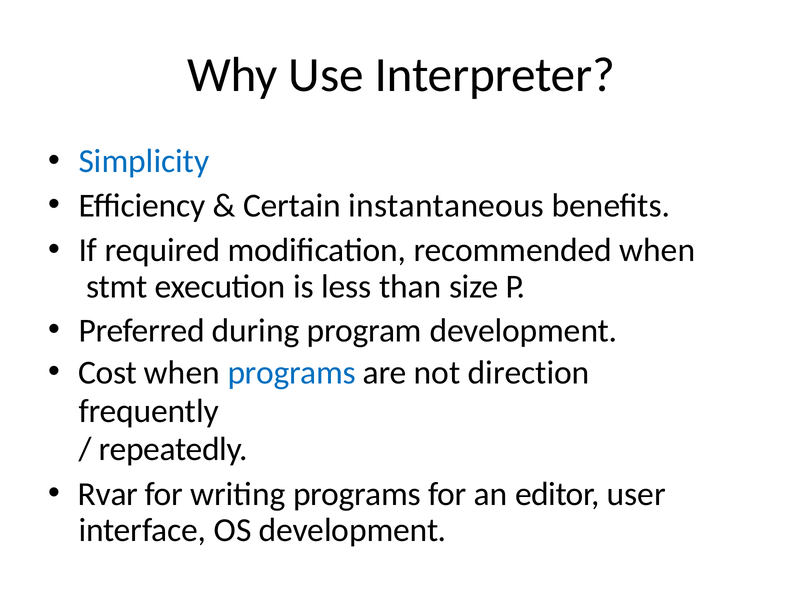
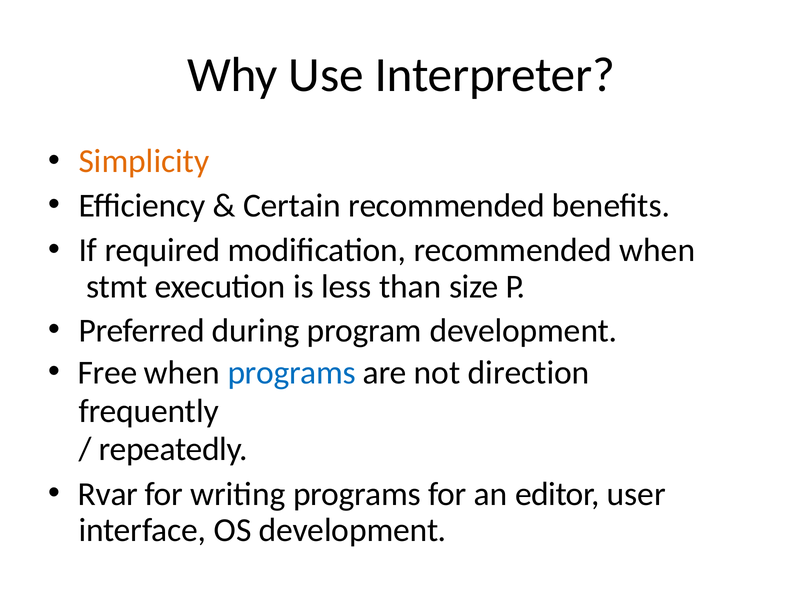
Simplicity colour: blue -> orange
Certain instantaneous: instantaneous -> recommended
Cost: Cost -> Free
